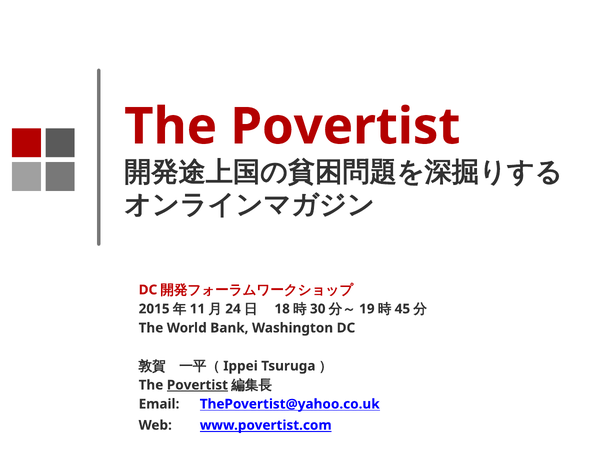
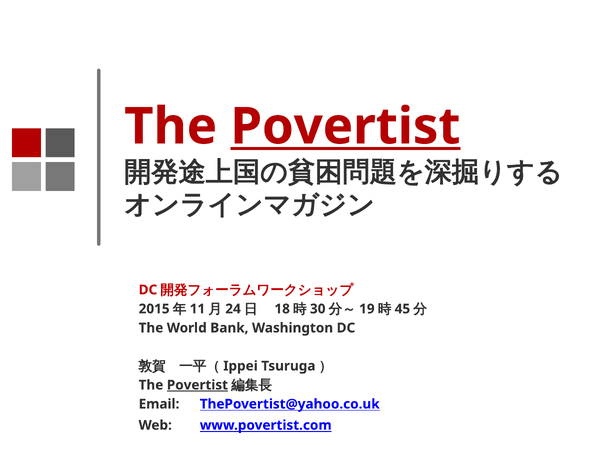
Povertist at (345, 127) underline: none -> present
